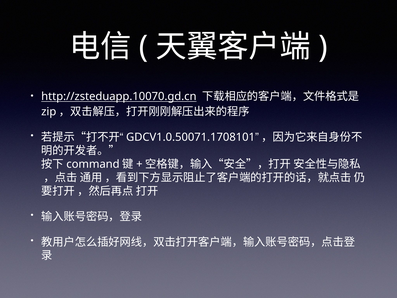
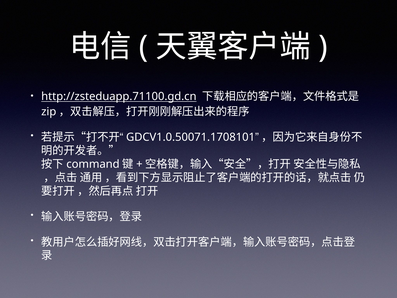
http://zsteduapp.10070.gd.cn: http://zsteduapp.10070.gd.cn -> http://zsteduapp.71100.gd.cn
